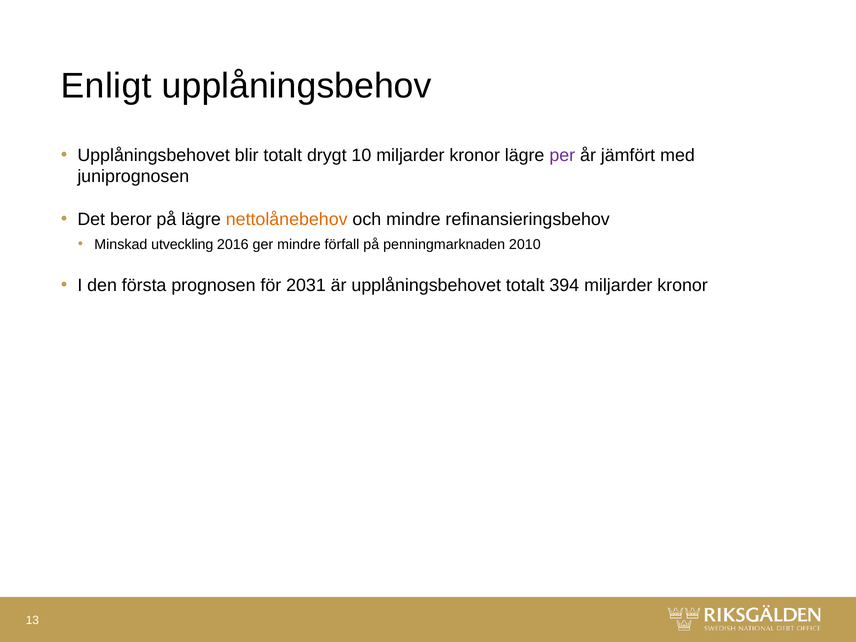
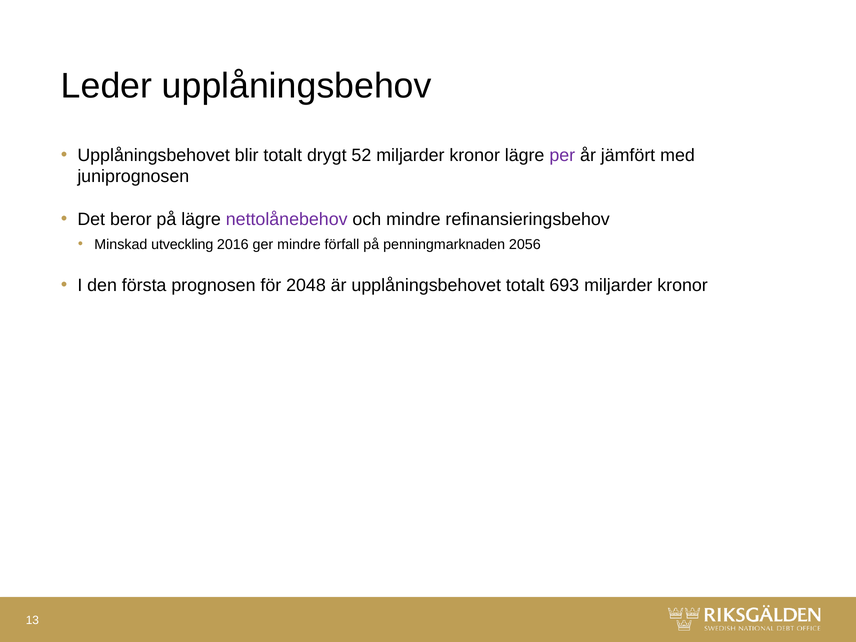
Enligt: Enligt -> Leder
10: 10 -> 52
nettolånebehov colour: orange -> purple
2010: 2010 -> 2056
2031: 2031 -> 2048
394: 394 -> 693
